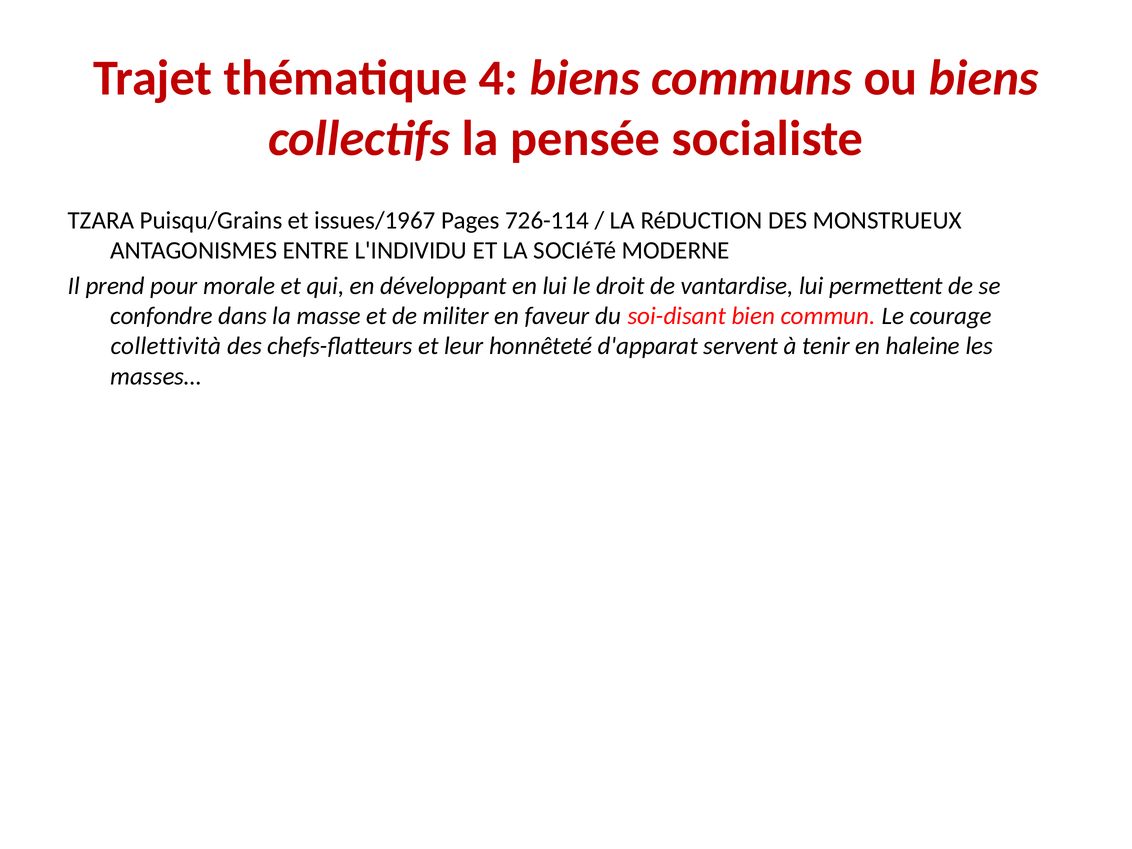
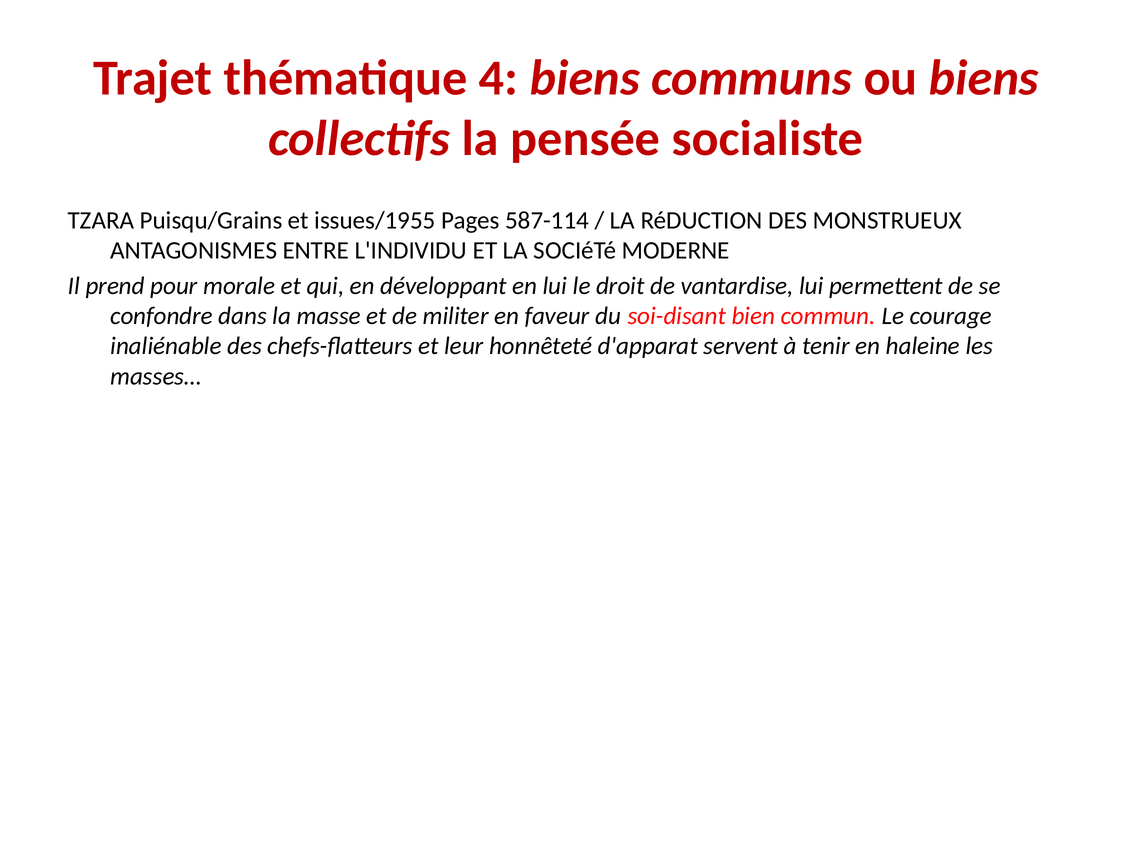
issues/1967: issues/1967 -> issues/1955
726-114: 726-114 -> 587-114
collettività: collettività -> inaliénable
